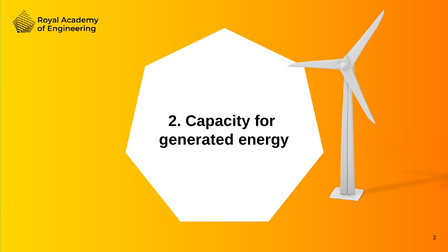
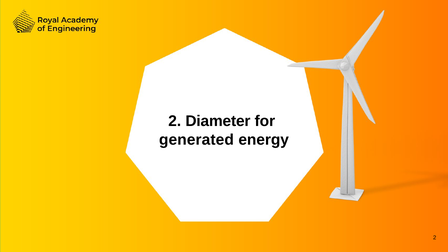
Capacity: Capacity -> Diameter
